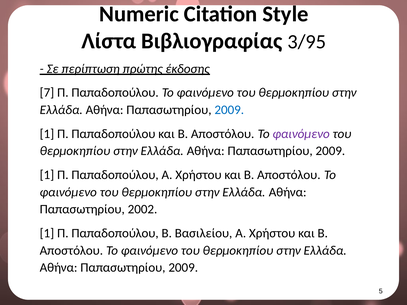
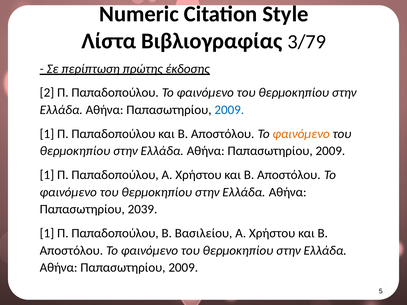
3/95: 3/95 -> 3/79
7: 7 -> 2
φαινόμενο at (301, 134) colour: purple -> orange
2002: 2002 -> 2039
